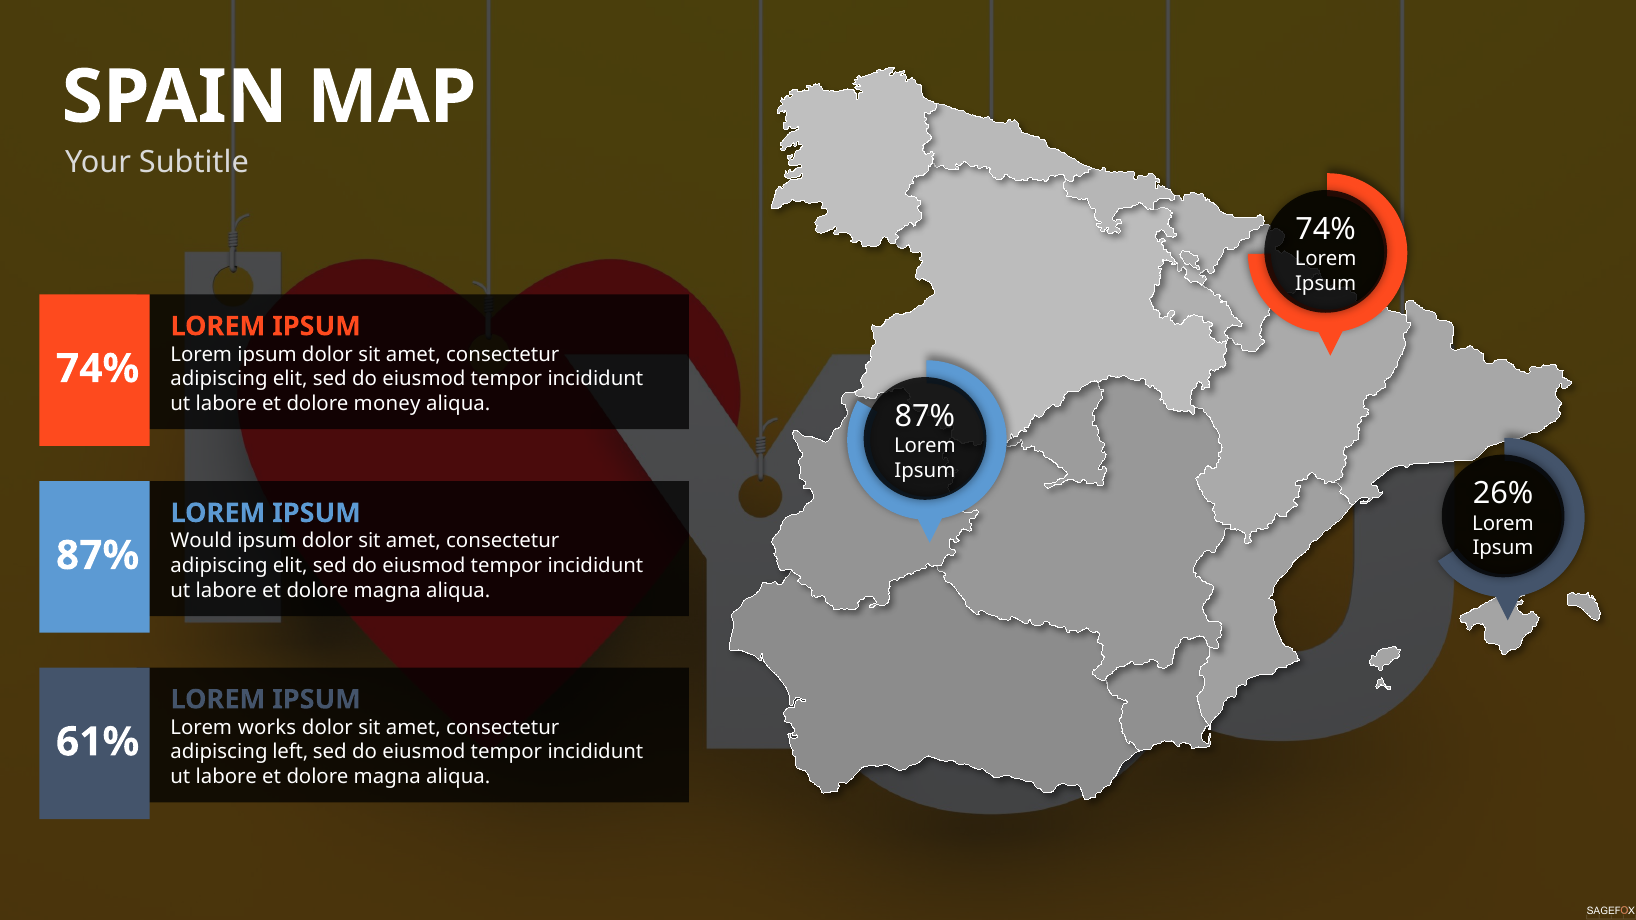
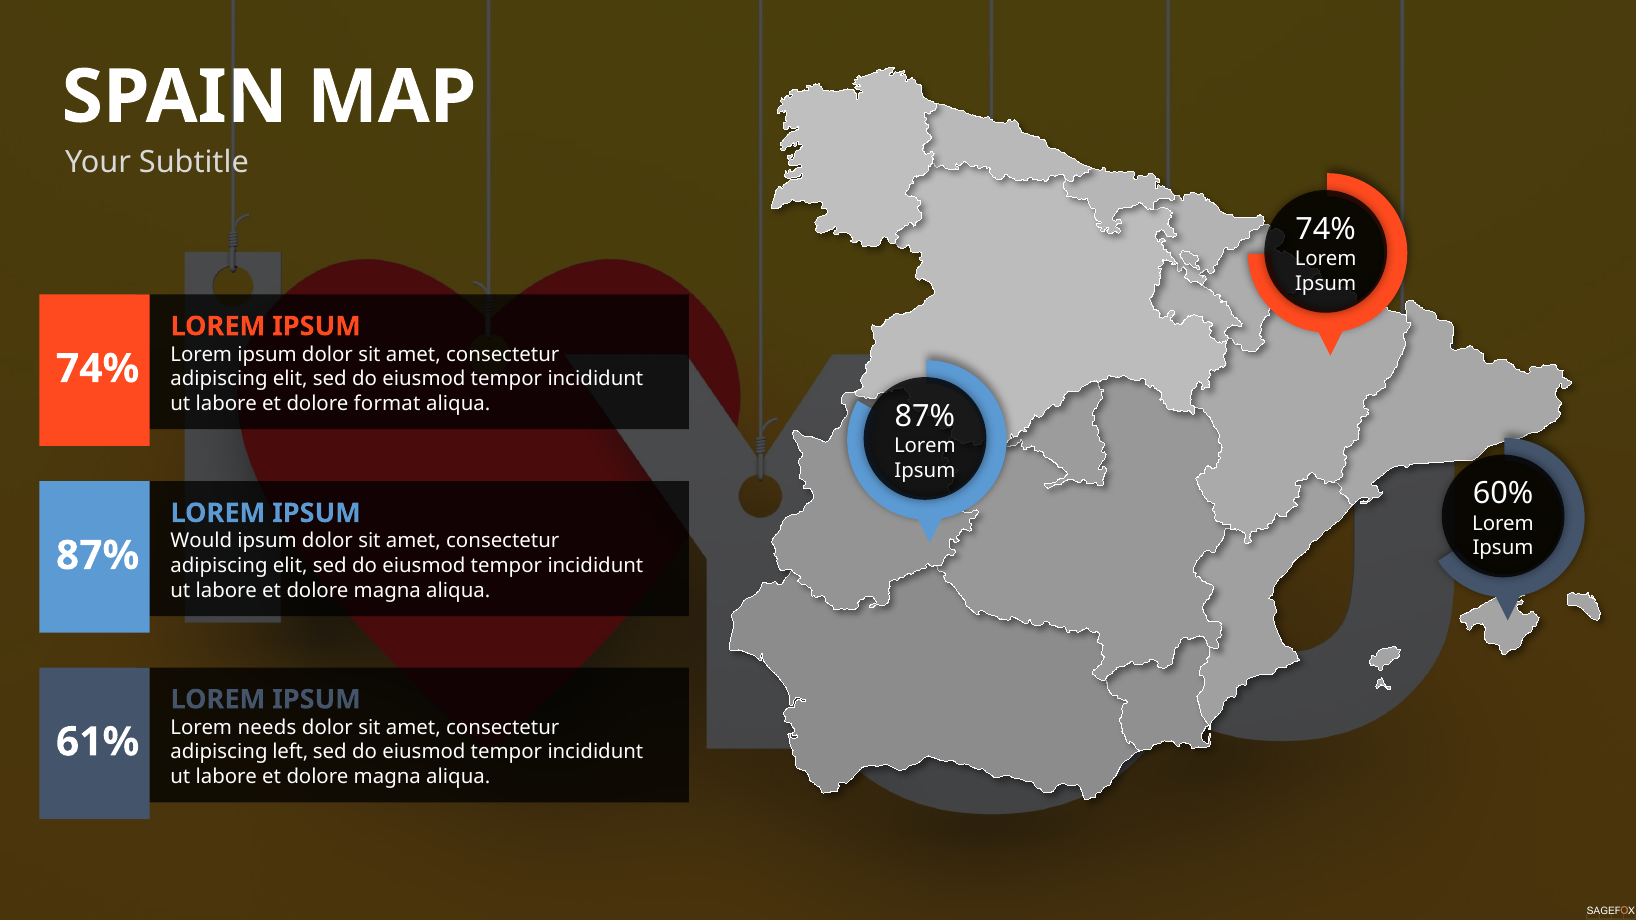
money: money -> format
26%: 26% -> 60%
works: works -> needs
